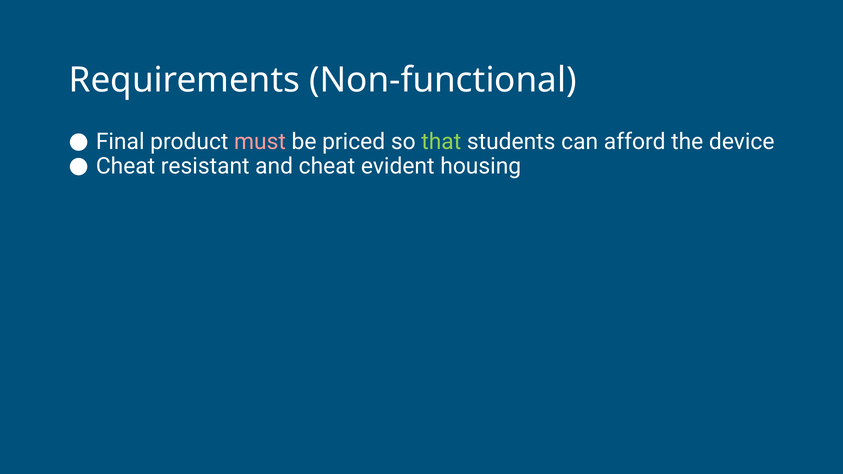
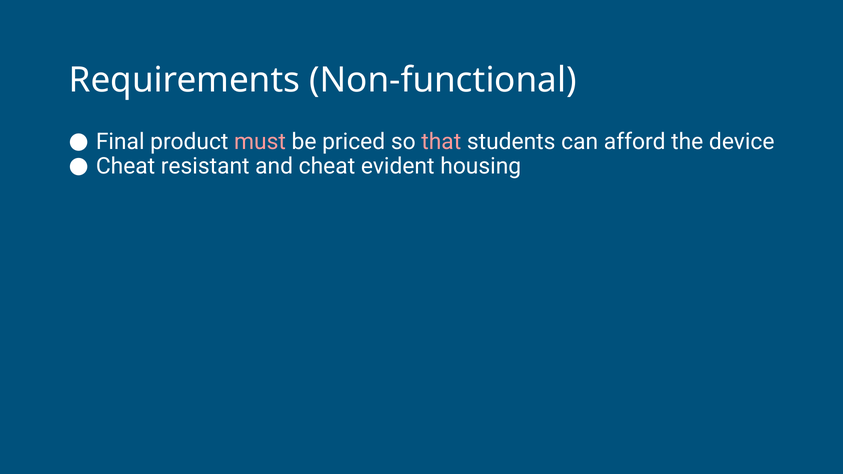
that colour: light green -> pink
